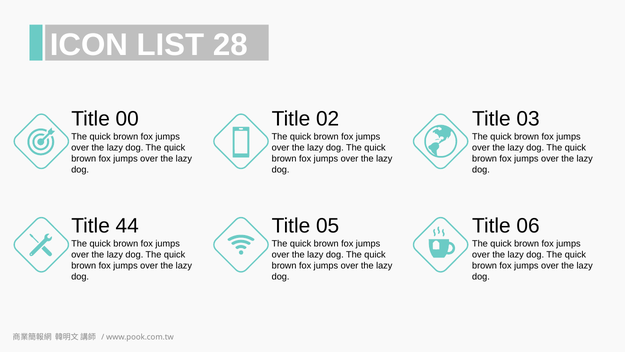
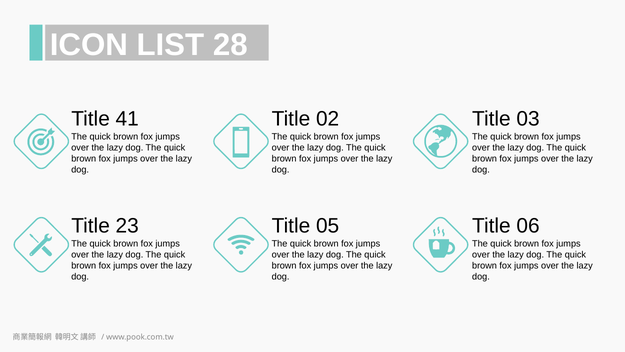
00: 00 -> 41
44: 44 -> 23
